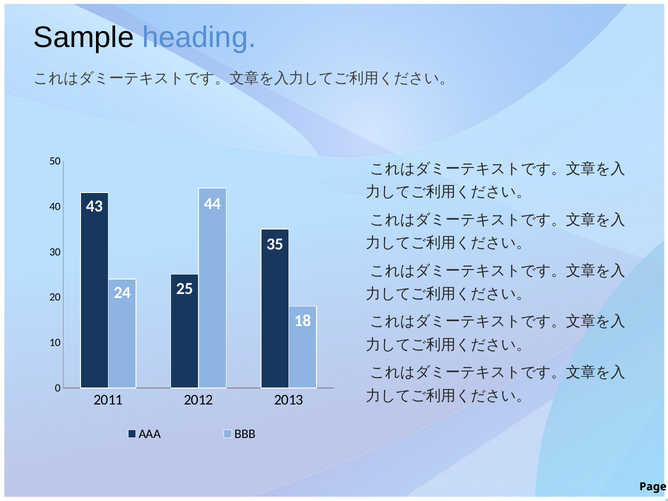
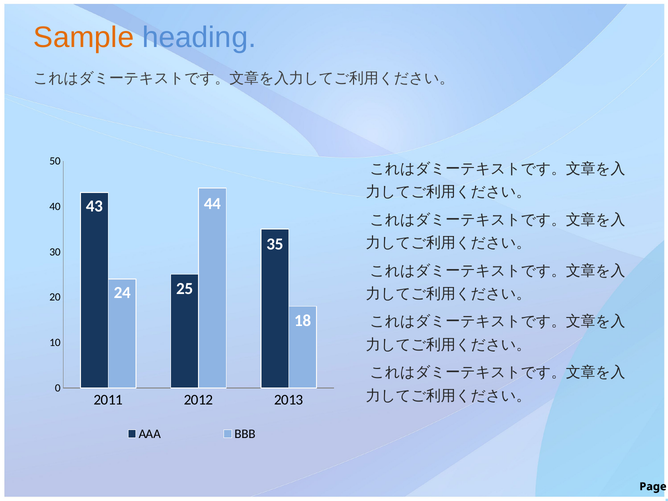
Sample colour: black -> orange
